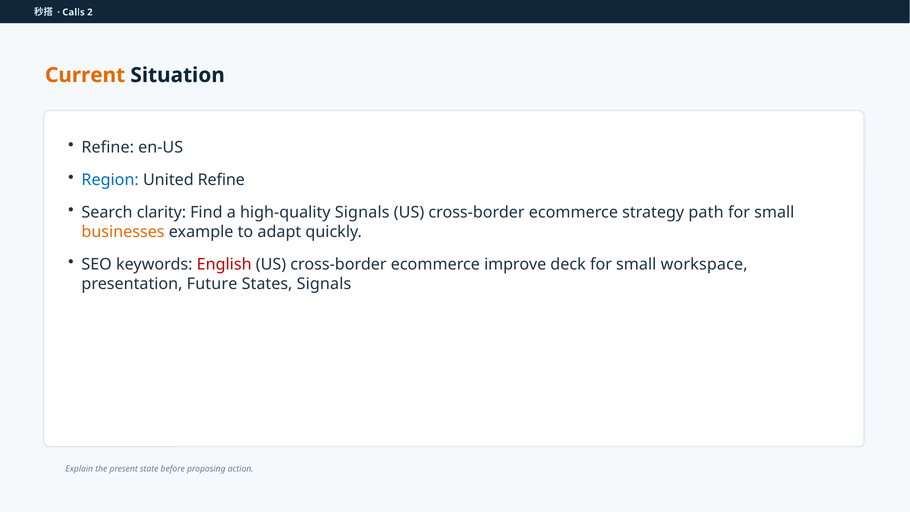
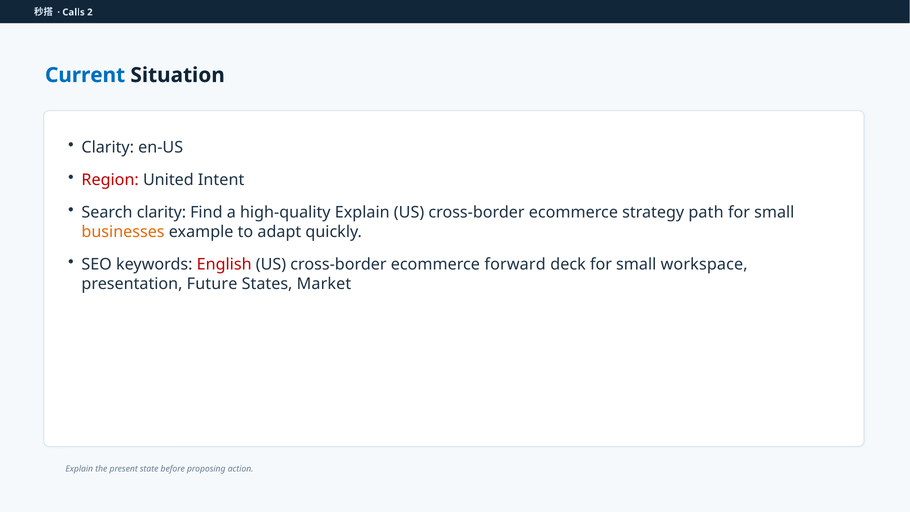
Current colour: orange -> blue
Refine at (108, 147): Refine -> Clarity
Region colour: blue -> red
United Refine: Refine -> Intent
high-quality Signals: Signals -> Explain
improve: improve -> forward
States Signals: Signals -> Market
